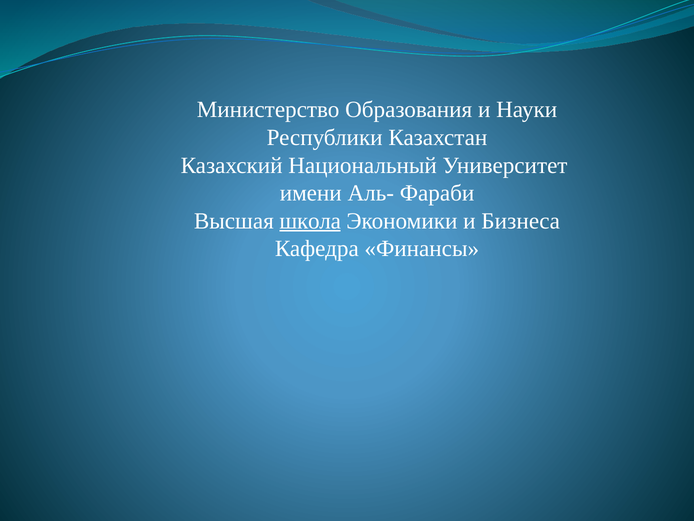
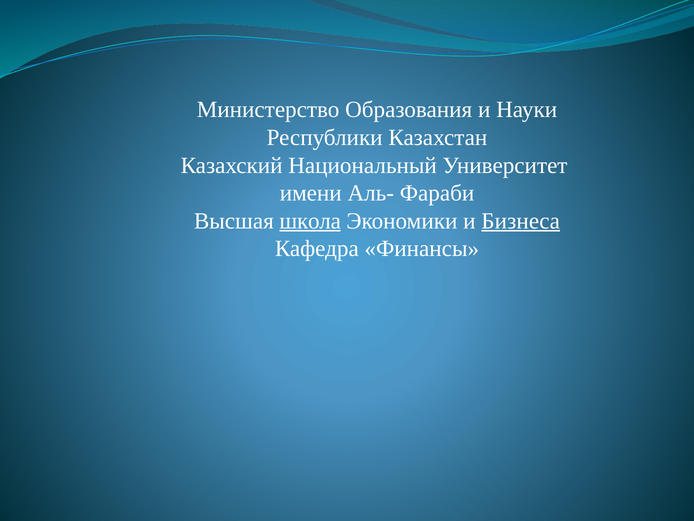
Бизнеса underline: none -> present
